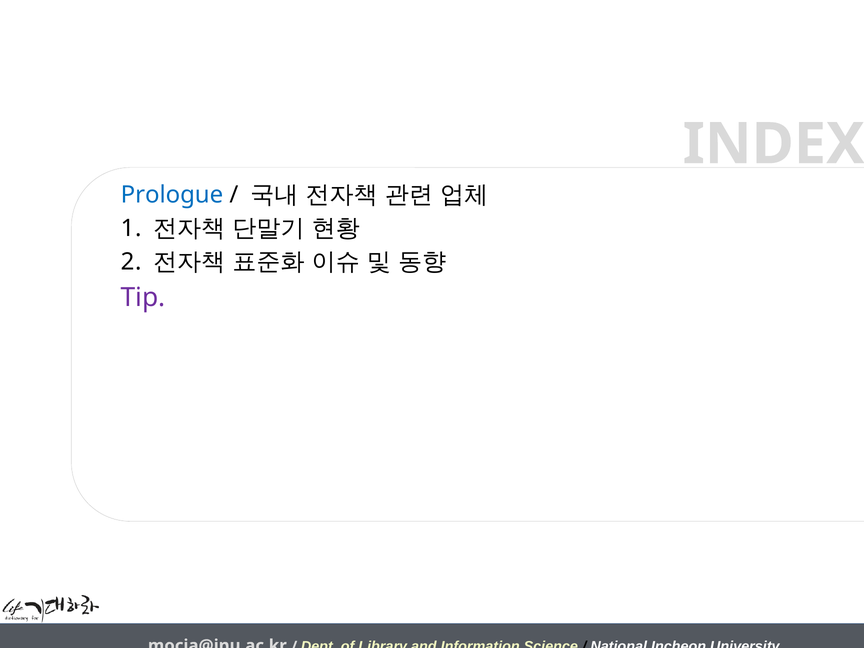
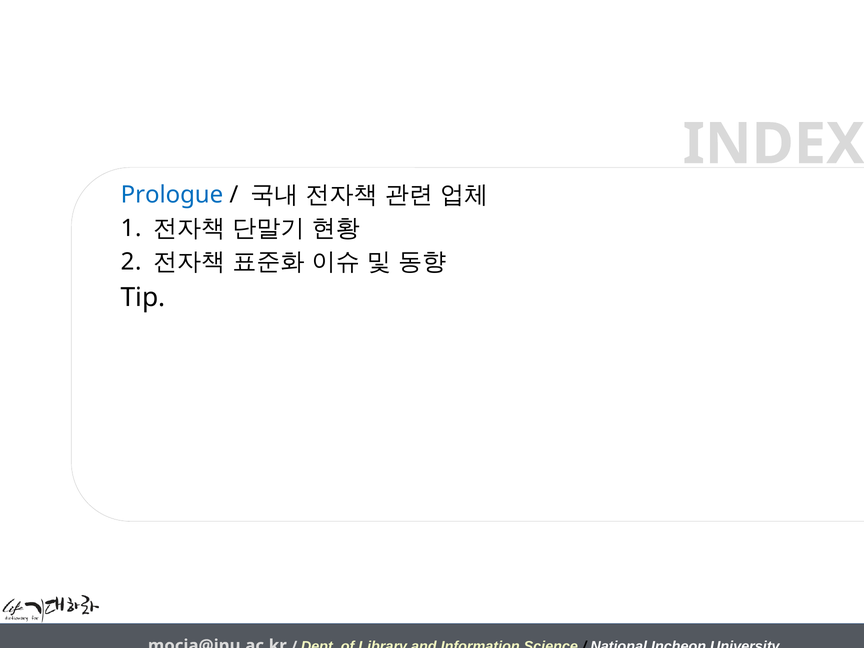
Tip colour: purple -> black
